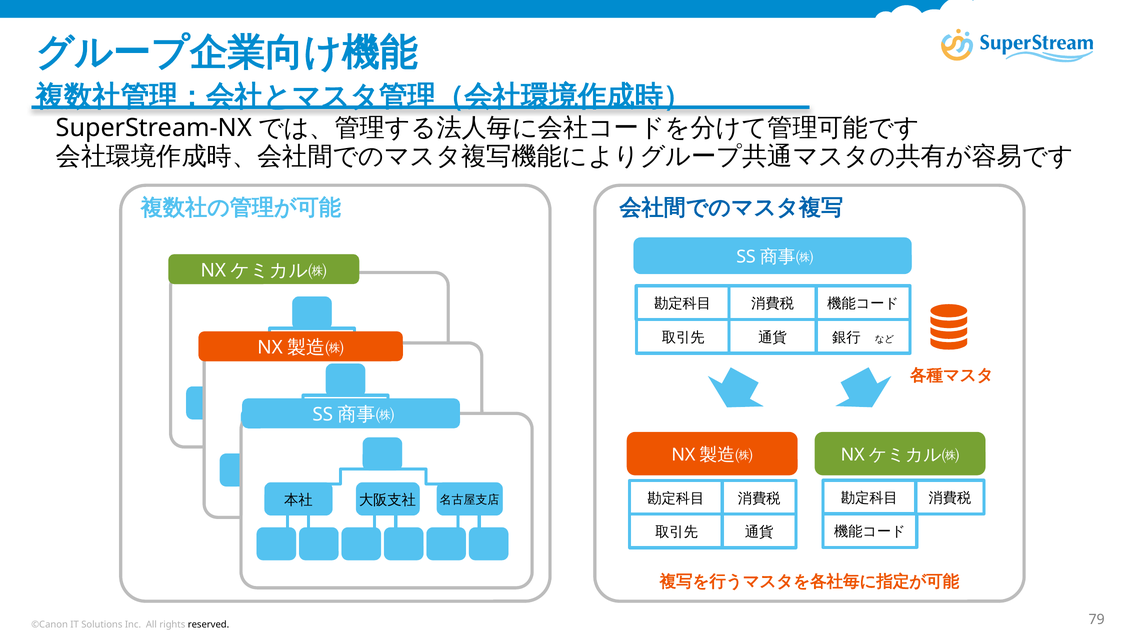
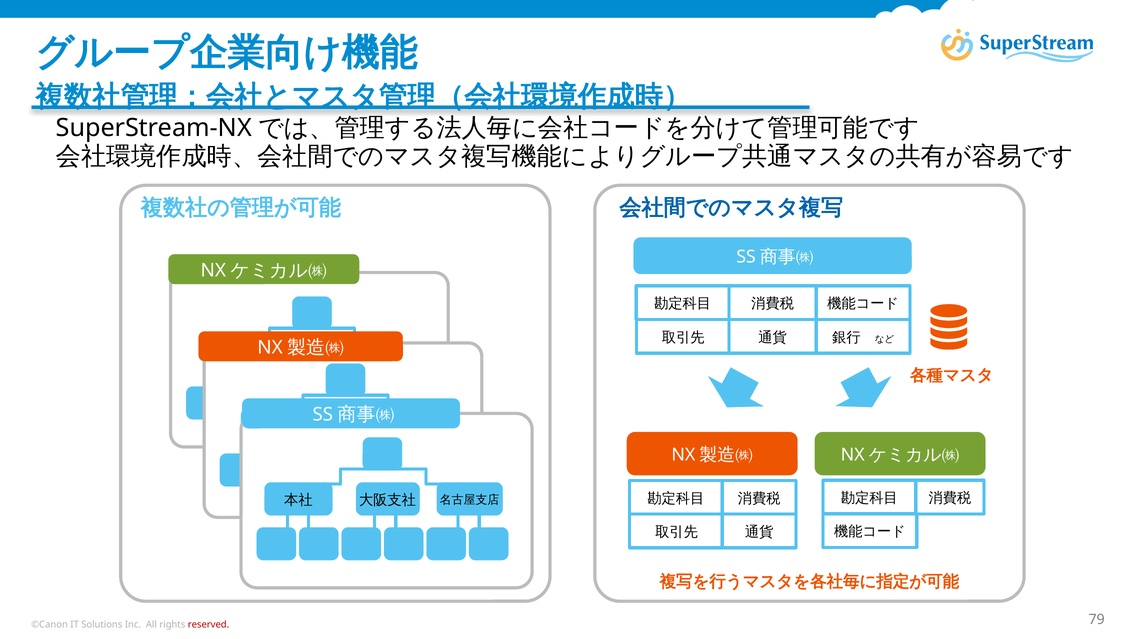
reserved colour: black -> red
